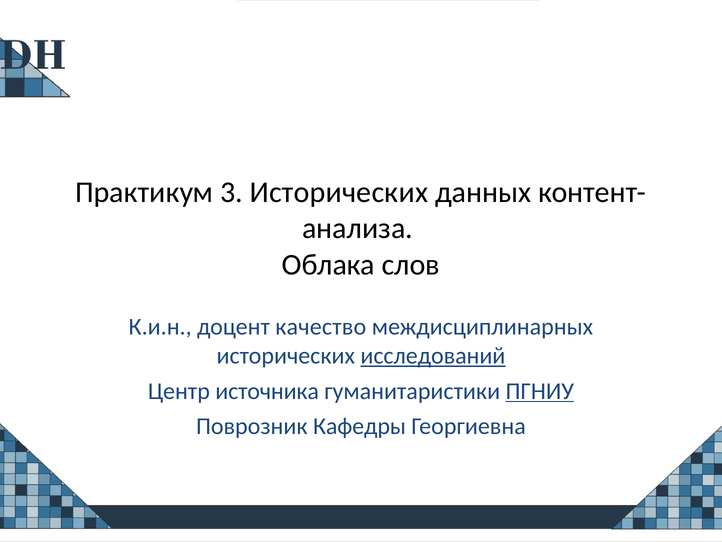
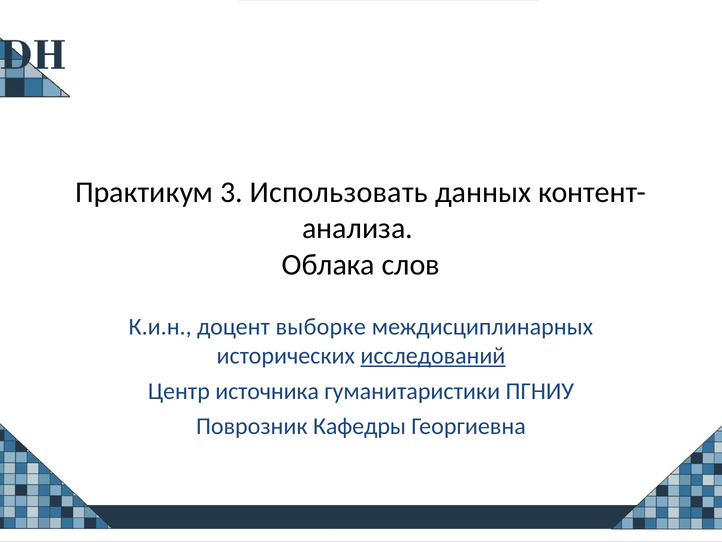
3 Исторических: Исторических -> Использовать
качество: качество -> выборке
ПГНИУ underline: present -> none
